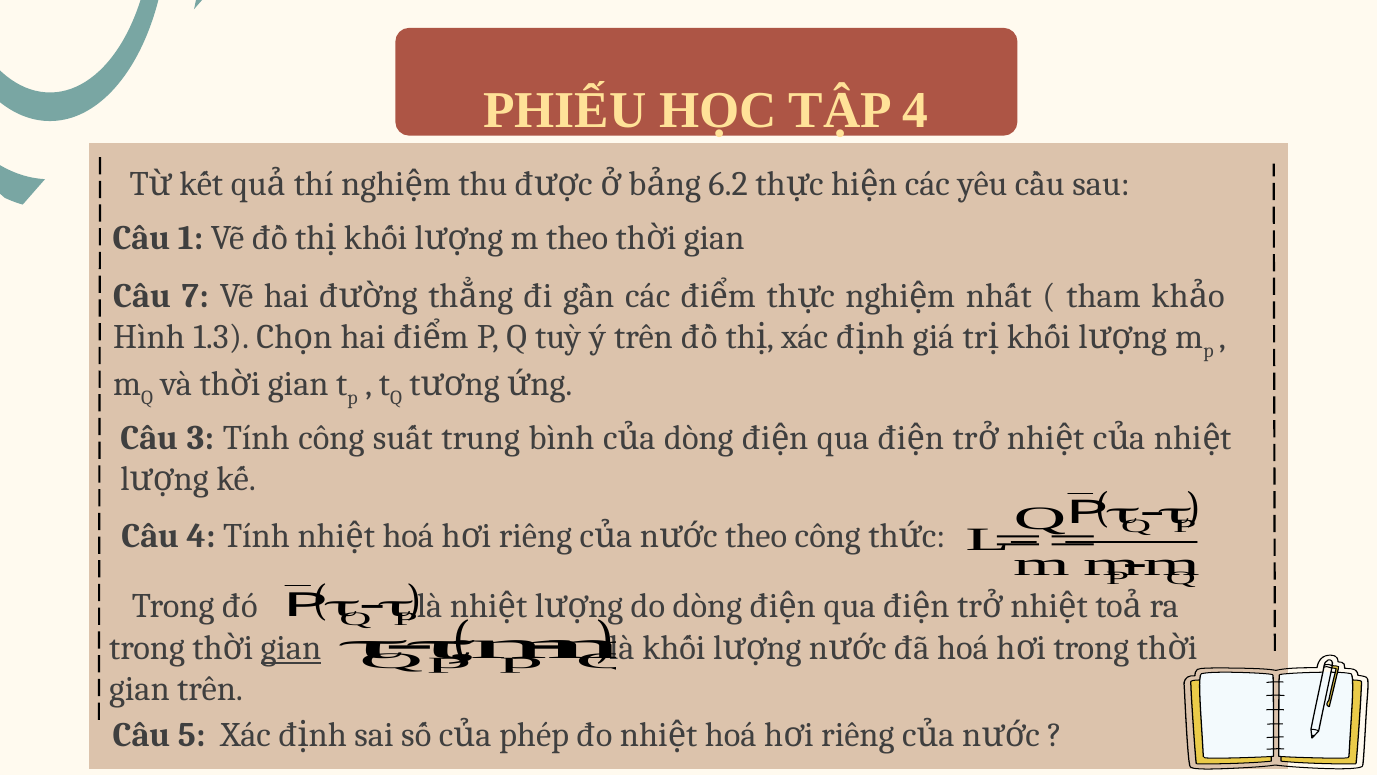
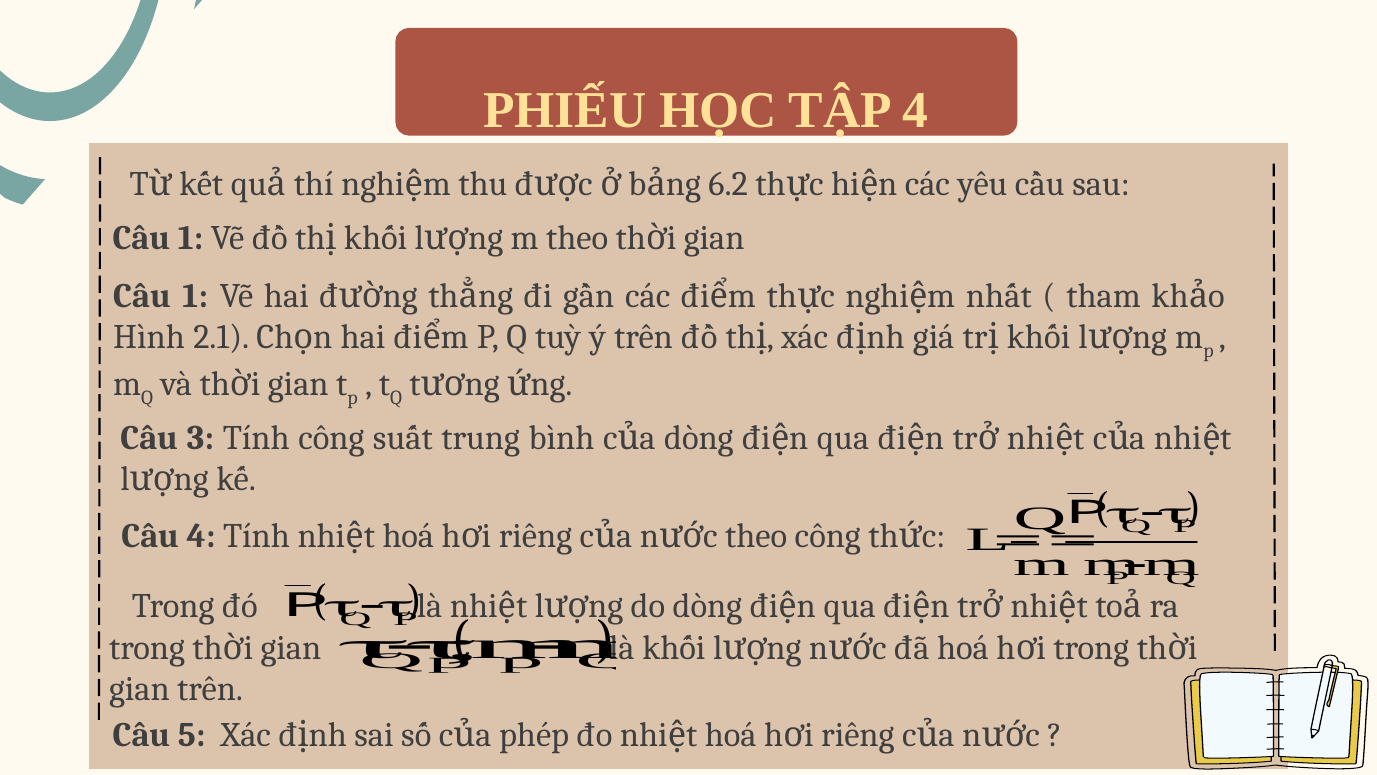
7 at (195, 296): 7 -> 1
1.3: 1.3 -> 2.1
gian at (291, 647) underline: present -> none
